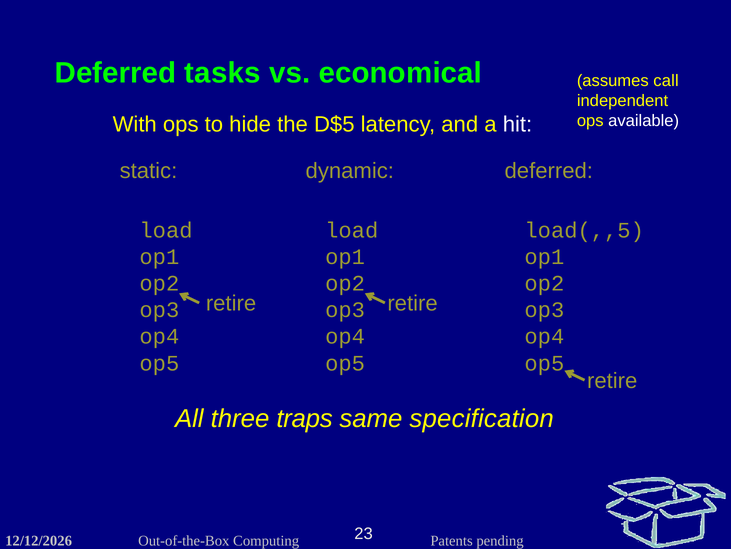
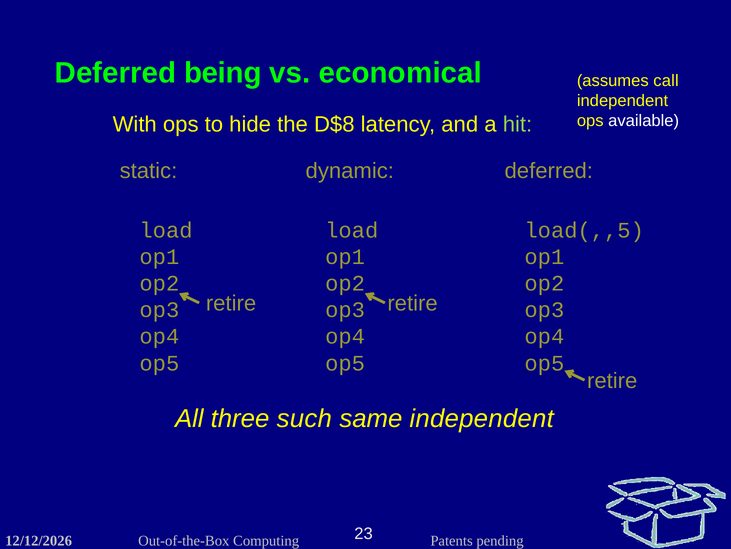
tasks: tasks -> being
D$5: D$5 -> D$8
hit colour: white -> light green
traps: traps -> such
same specification: specification -> independent
